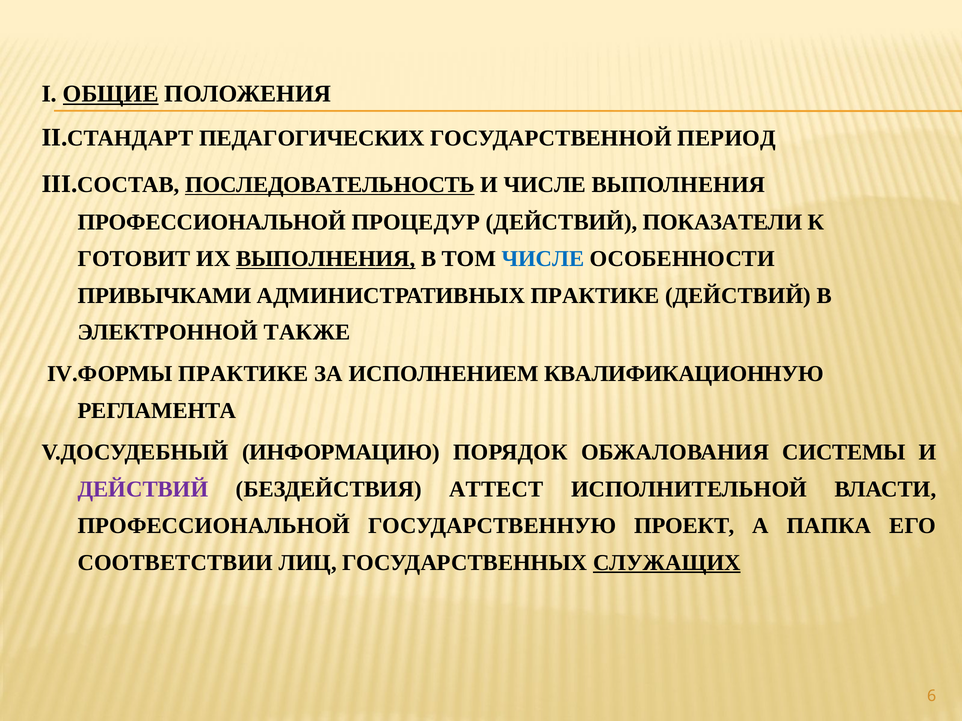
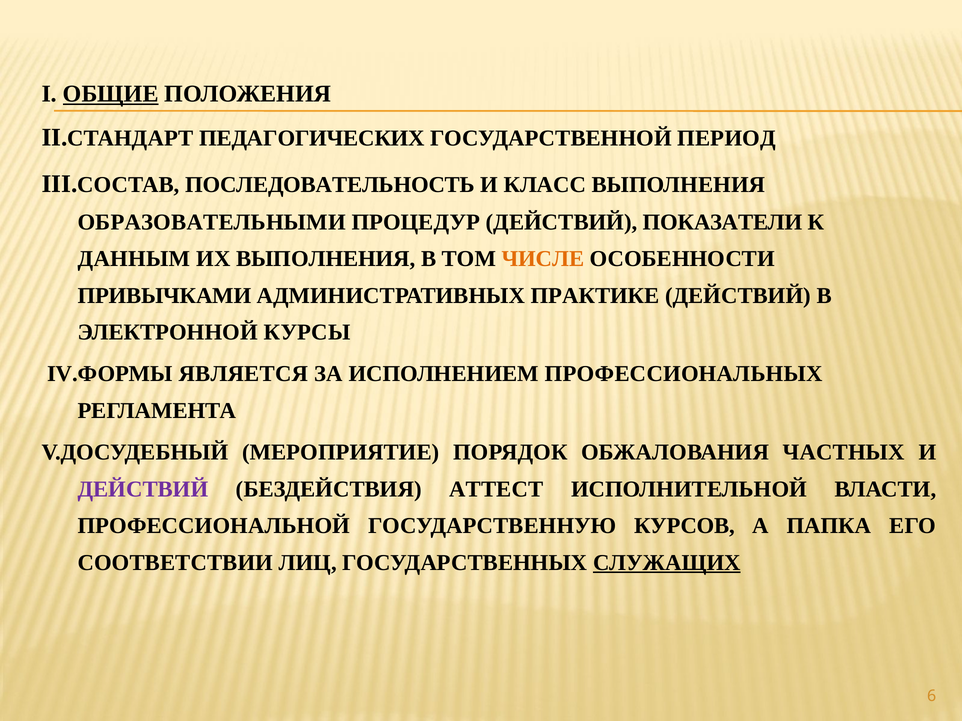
ПОСЛЕДОВАТЕЛЬНОСТЬ underline: present -> none
И ЧИСЛЕ: ЧИСЛЕ -> КЛАСС
ПРОФЕССИОНАЛЬНОЙ at (212, 222): ПРОФЕССИОНАЛЬНОЙ -> ОБРАЗОВАТЕЛЬНЫМИ
ГОТОВИТ: ГОТОВИТ -> ДАННЫМ
ВЫПОЛНЕНИЯ at (326, 259) underline: present -> none
ЧИСЛЕ at (543, 259) colour: blue -> orange
ТАКЖЕ: ТАКЖЕ -> КУРСЫ
IV.ФОРМЫ ПРАКТИКЕ: ПРАКТИКЕ -> ЯВЛЯЕТСЯ
КВАЛИФИКАЦИОННУЮ: КВАЛИФИКАЦИОННУЮ -> ПРОФЕССИОНАЛЬНЫХ
ИНФОРМАЦИЮ: ИНФОРМАЦИЮ -> МЕРОПРИЯТИЕ
СИСТЕМЫ: СИСТЕМЫ -> ЧАСТНЫХ
ПРОЕКТ: ПРОЕКТ -> КУРСОВ
